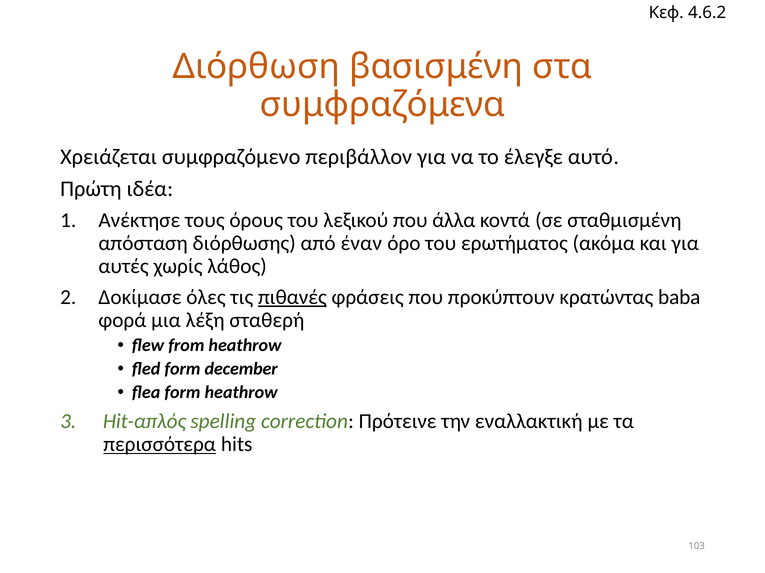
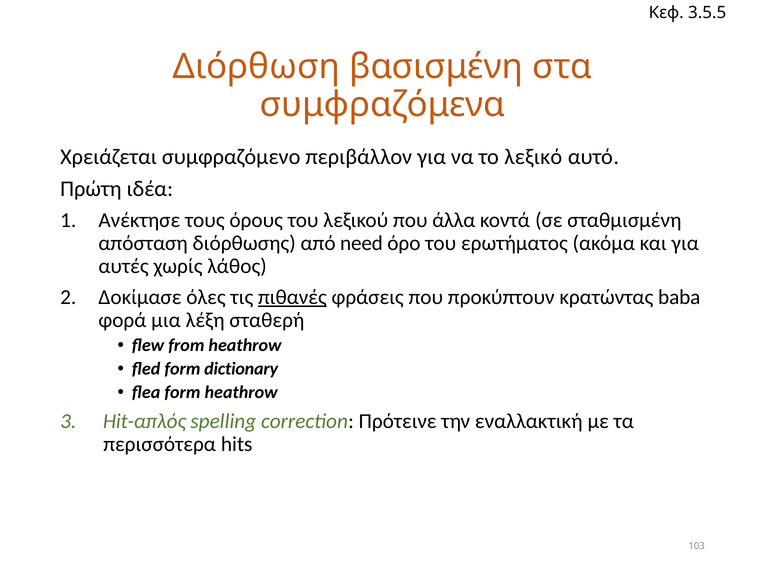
4.6.2: 4.6.2 -> 3.5.5
έλεγξε: έλεγξε -> λεξικό
έναν: έναν -> need
december: december -> dictionary
περισσότερα underline: present -> none
